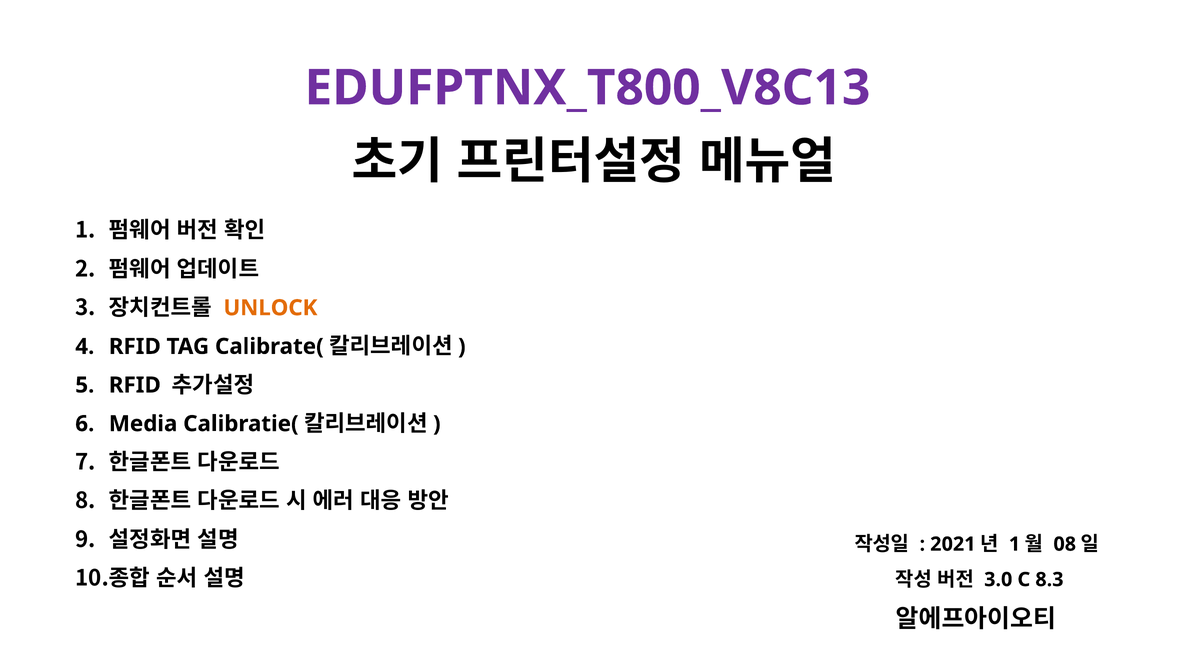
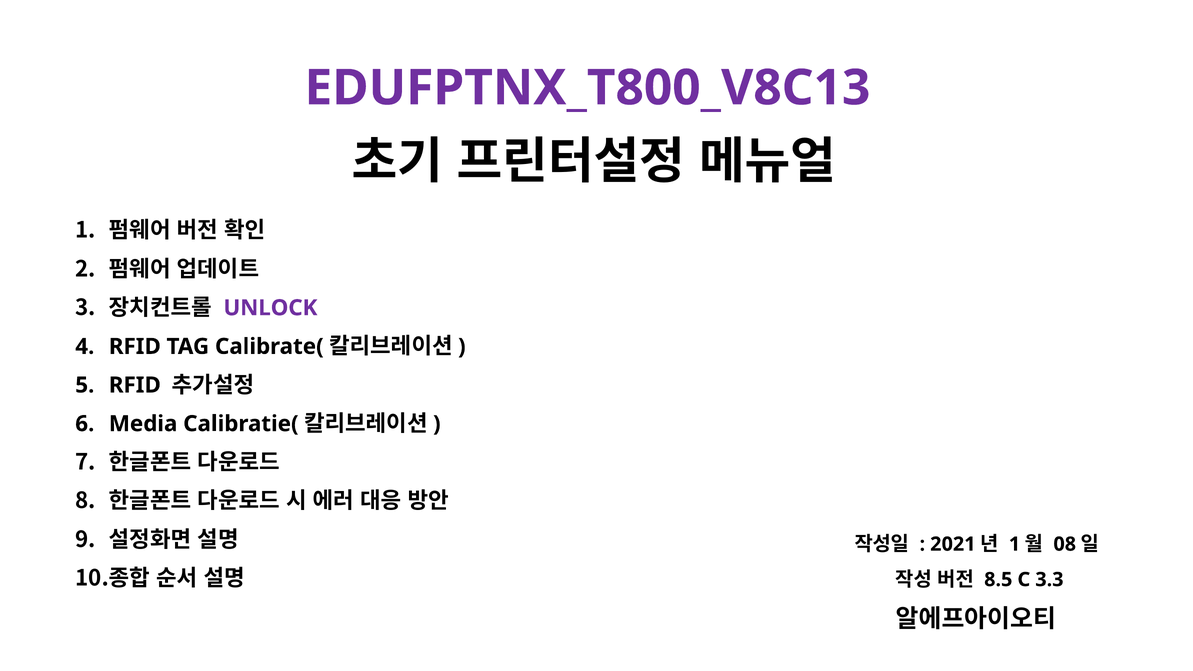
UNLOCK colour: orange -> purple
3.0: 3.0 -> 8.5
8.3: 8.3 -> 3.3
